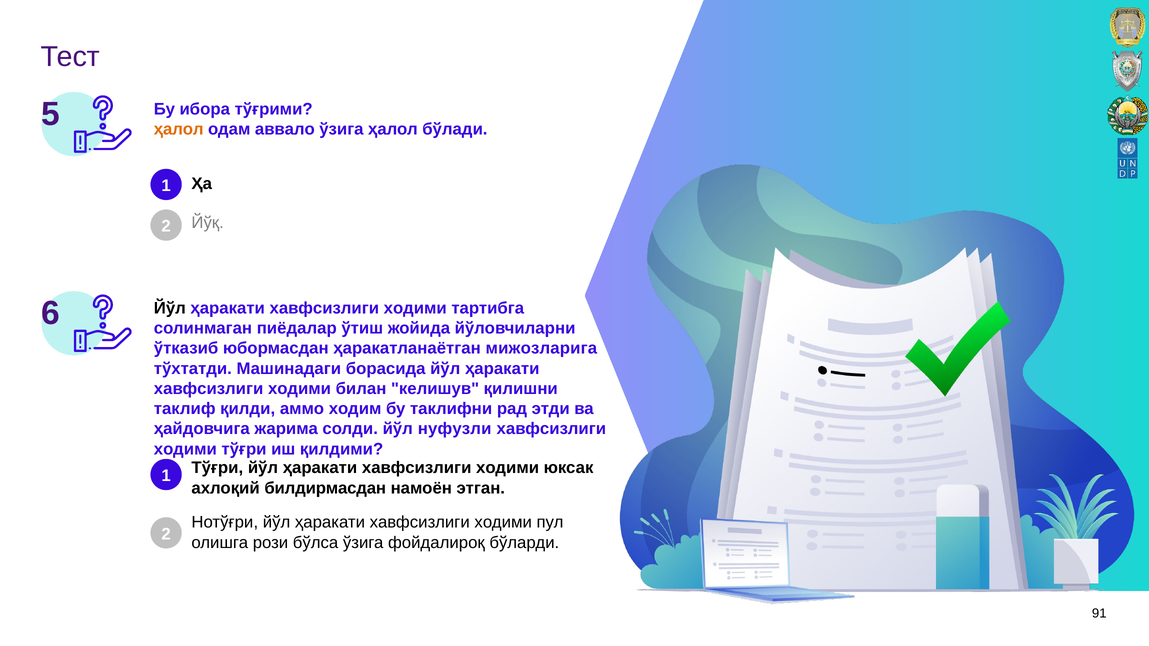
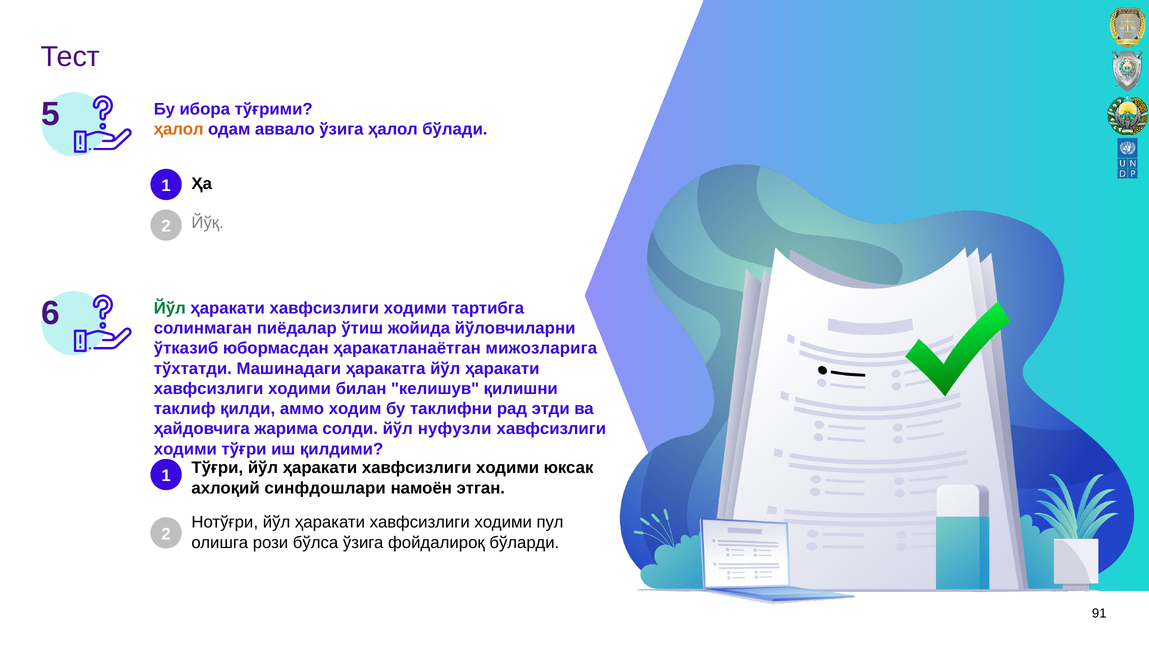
Йўл at (170, 308) colour: black -> green
борасида: борасида -> ҳаракатга
билдирмасдан: билдирмасдан -> синфдошлари
